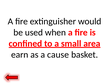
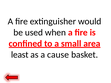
earn: earn -> least
